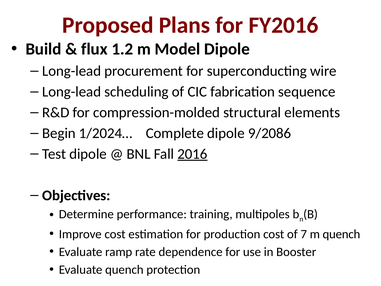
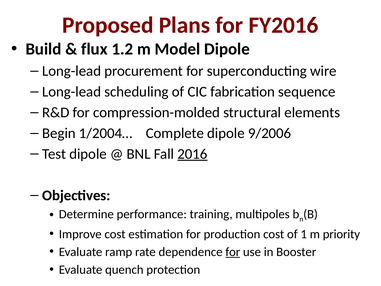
1/2024…: 1/2024… -> 1/2004…
9/2086: 9/2086 -> 9/2006
7: 7 -> 1
m quench: quench -> priority
for at (233, 252) underline: none -> present
